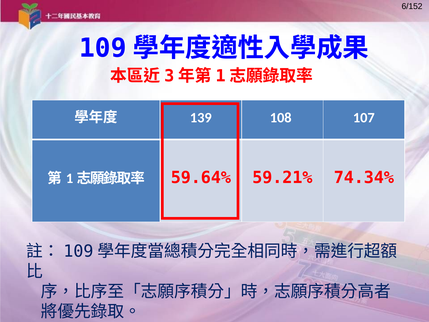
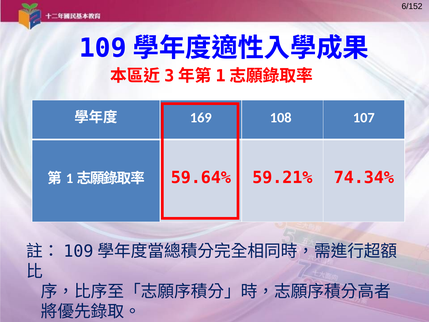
139: 139 -> 169
